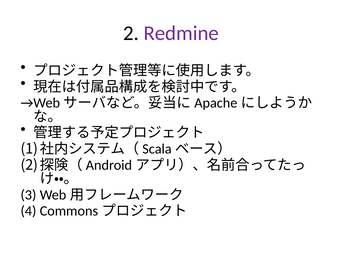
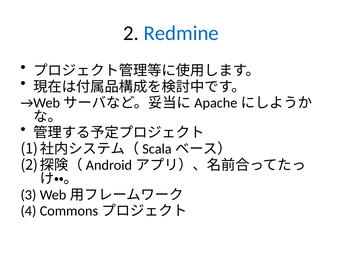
Redmine colour: purple -> blue
